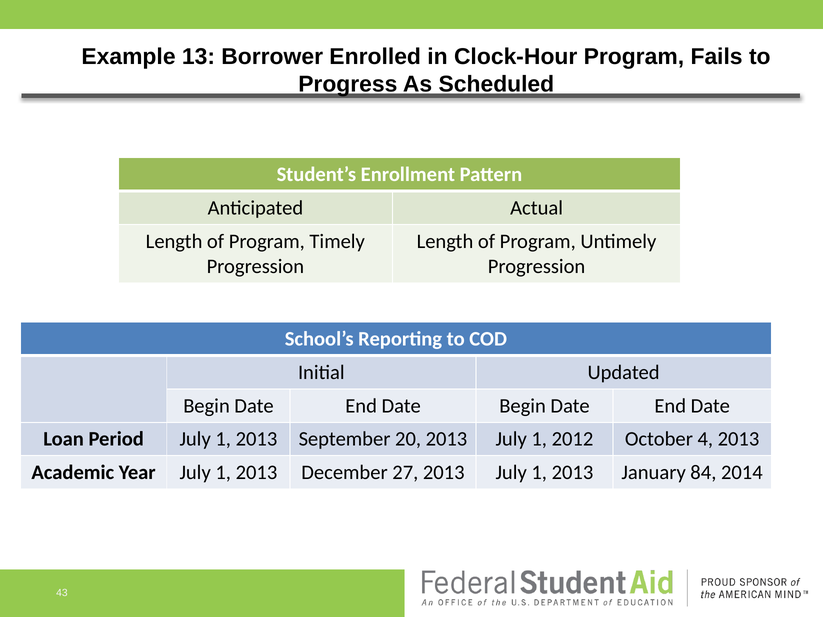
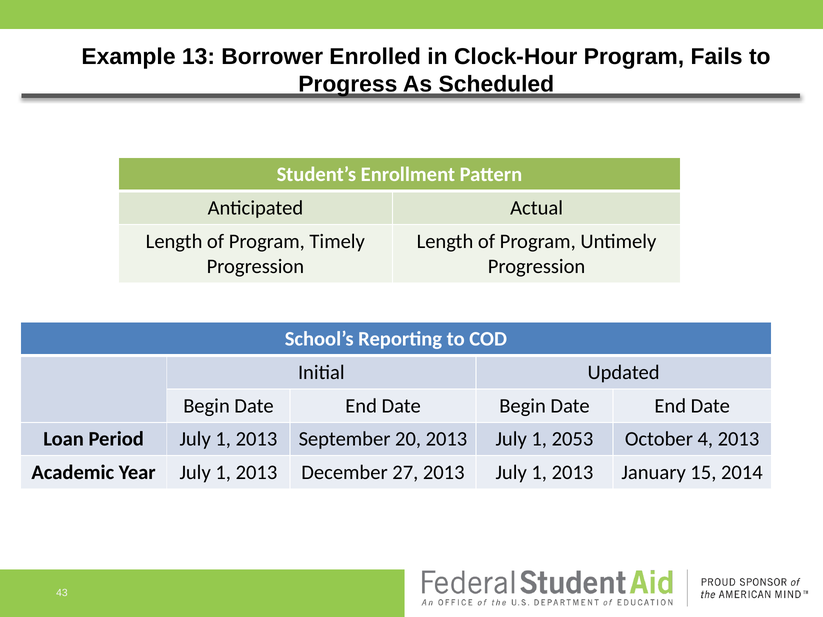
2012: 2012 -> 2053
84: 84 -> 15
